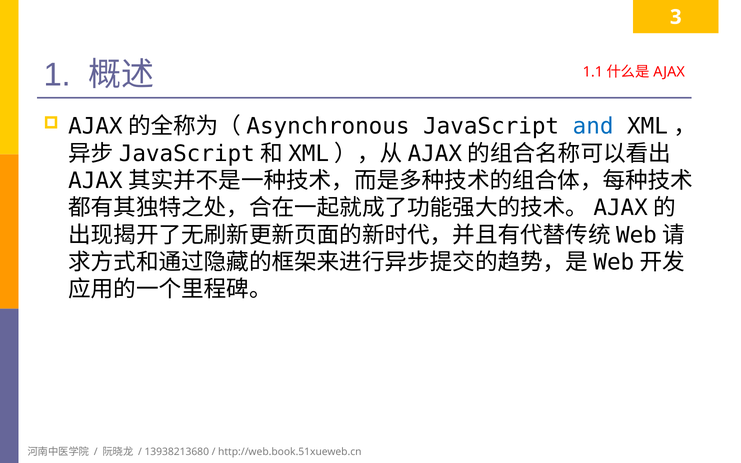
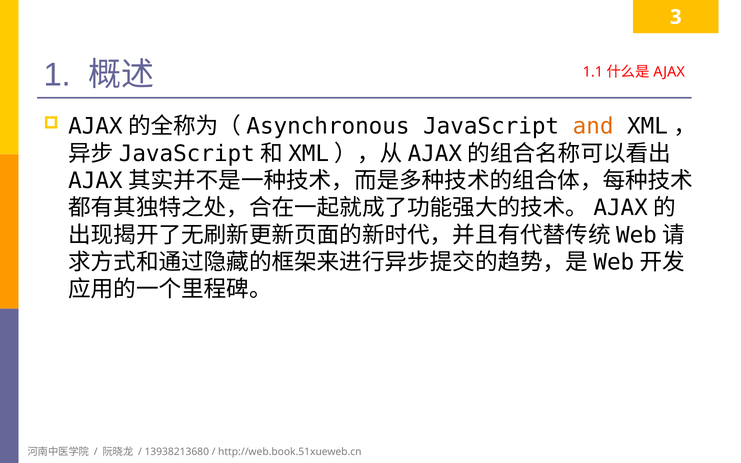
and colour: blue -> orange
